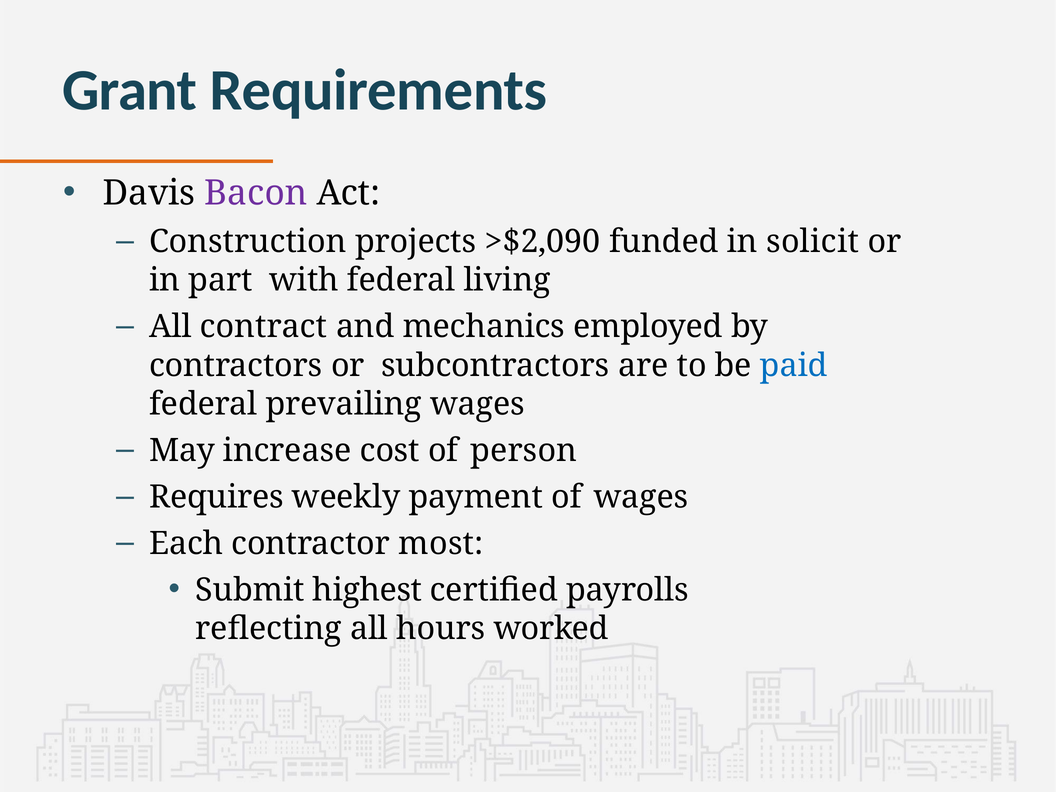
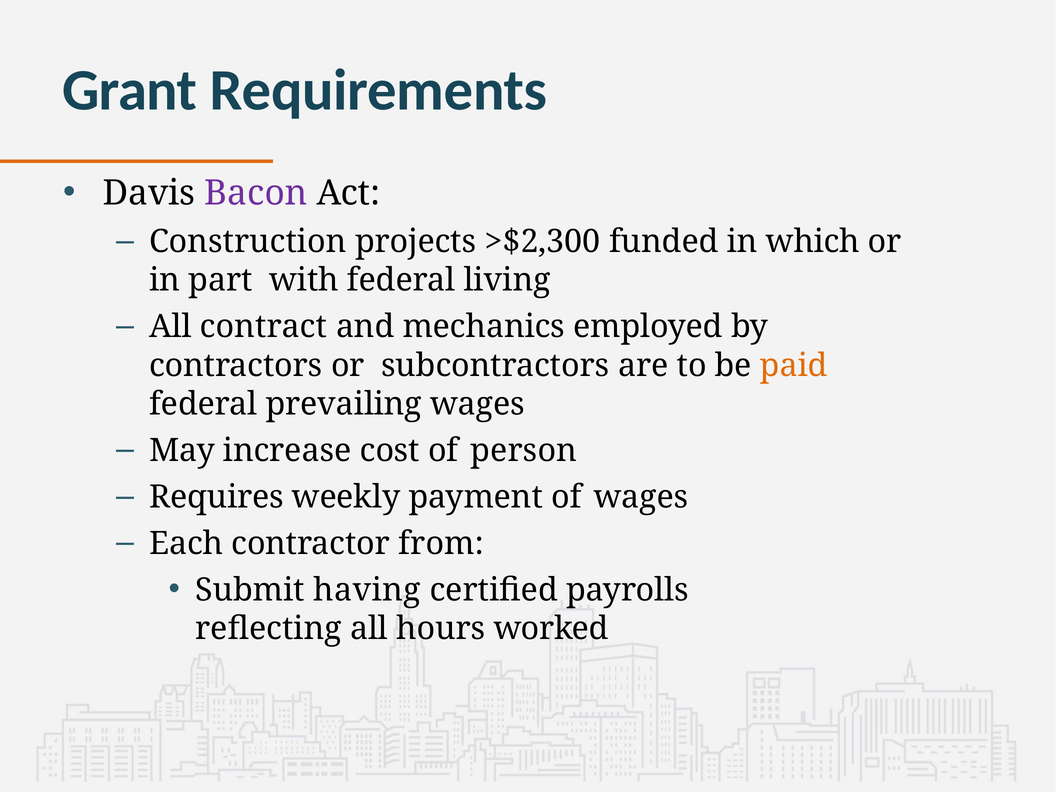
>$2,090: >$2,090 -> >$2,300
solicit: solicit -> which
paid colour: blue -> orange
most: most -> from
highest: highest -> having
